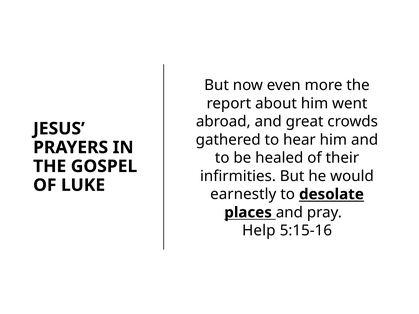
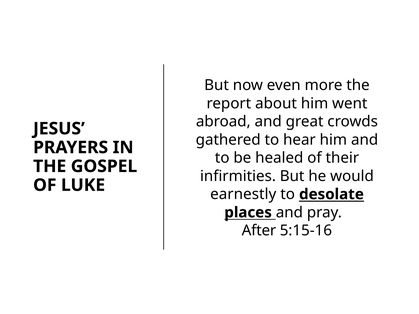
Help: Help -> After
